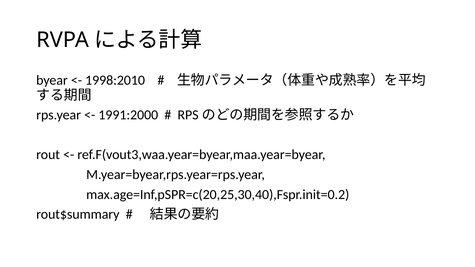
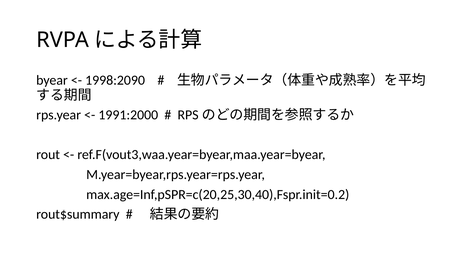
1998:2010: 1998:2010 -> 1998:2090
